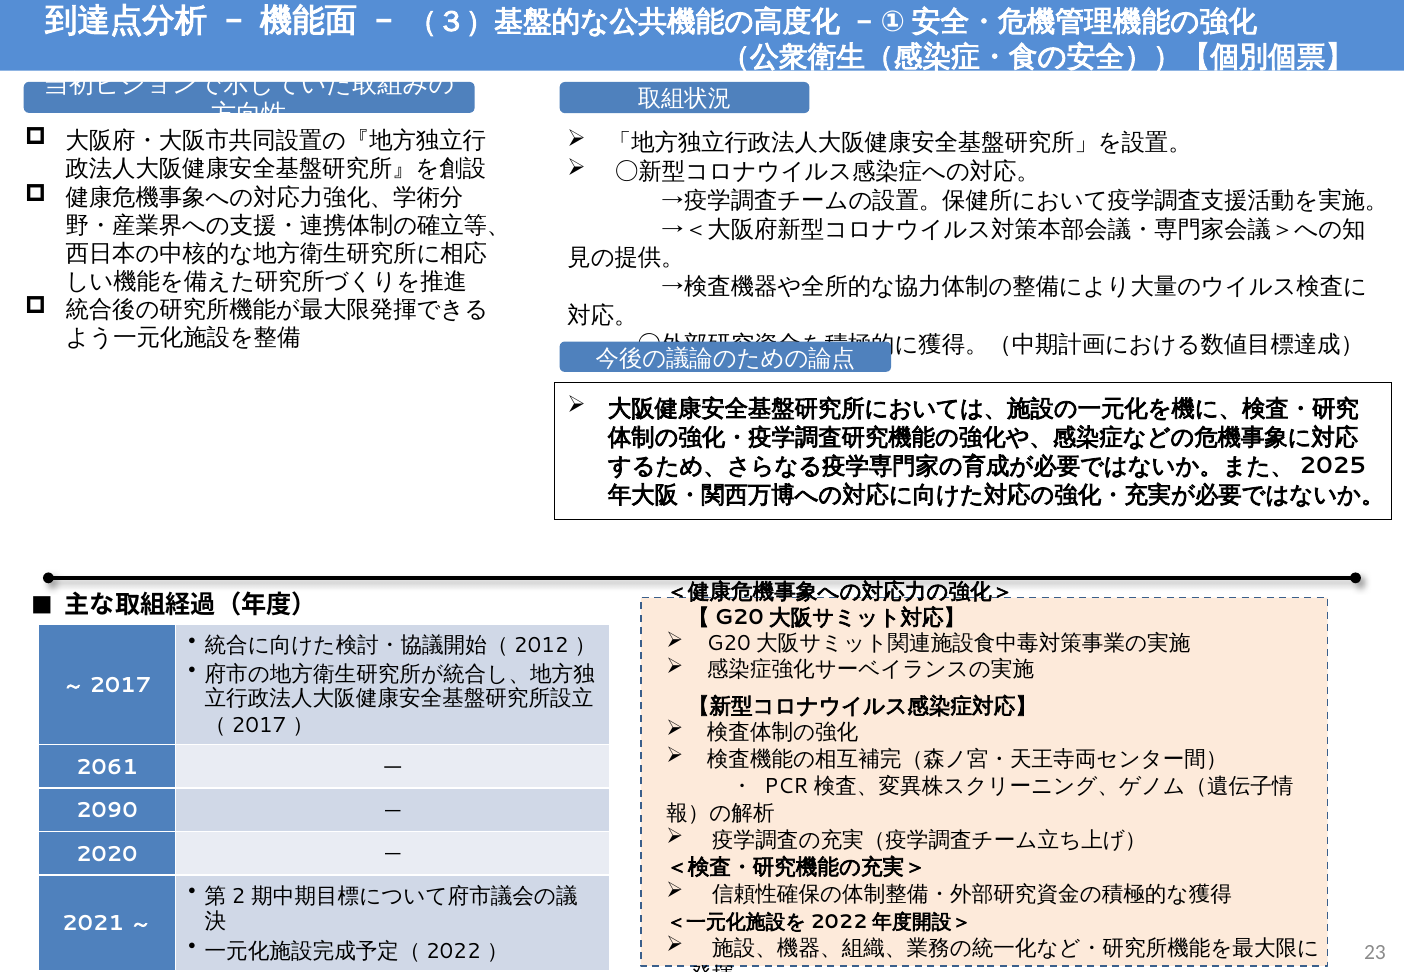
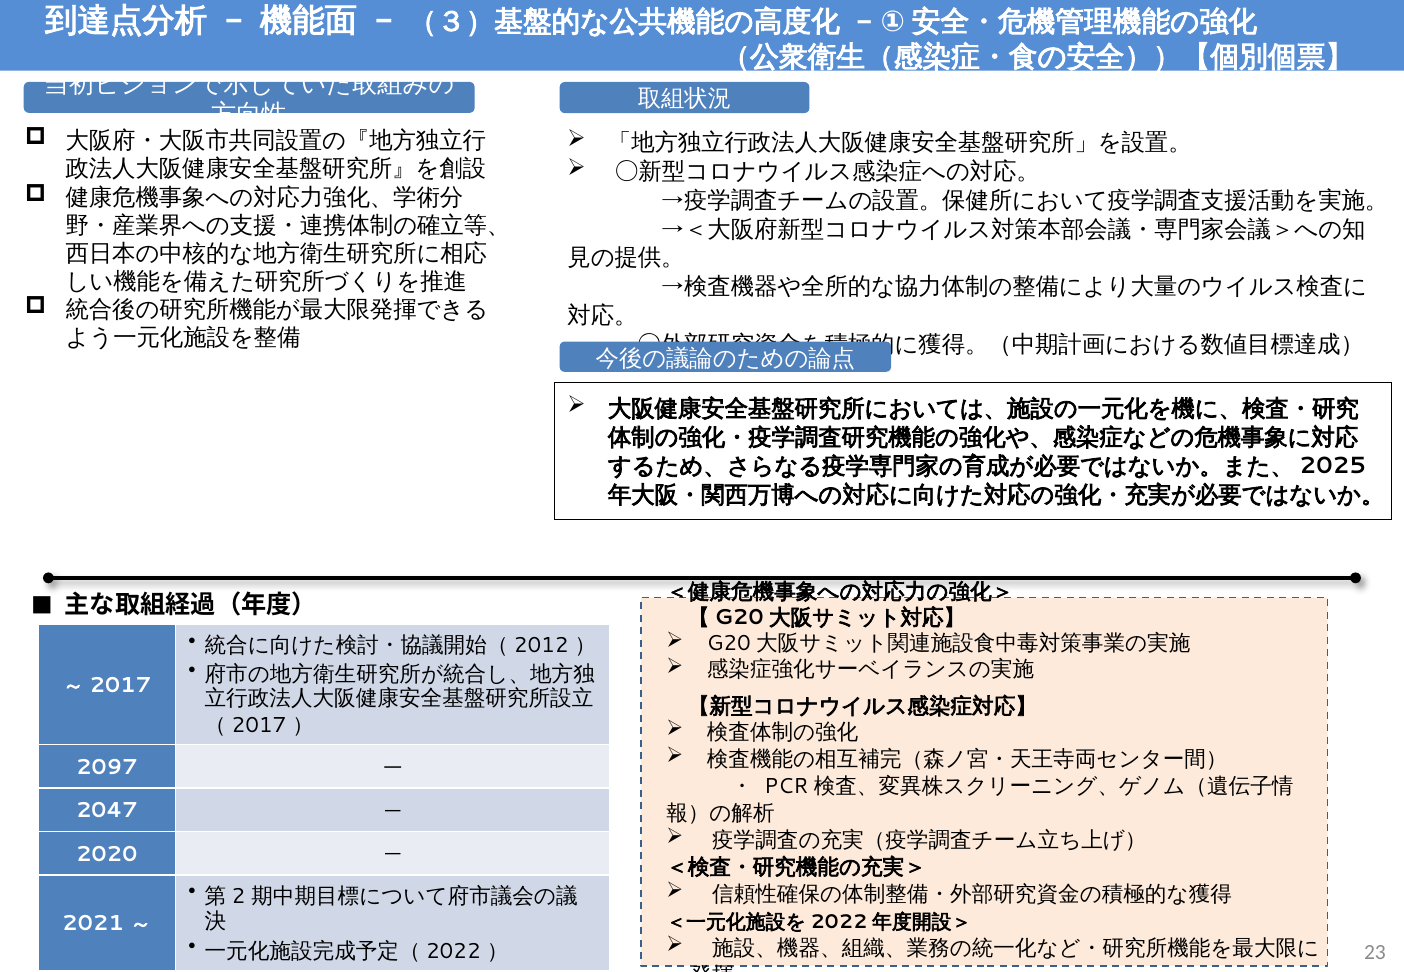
2061: 2061 -> 2097
2090: 2090 -> 2047
